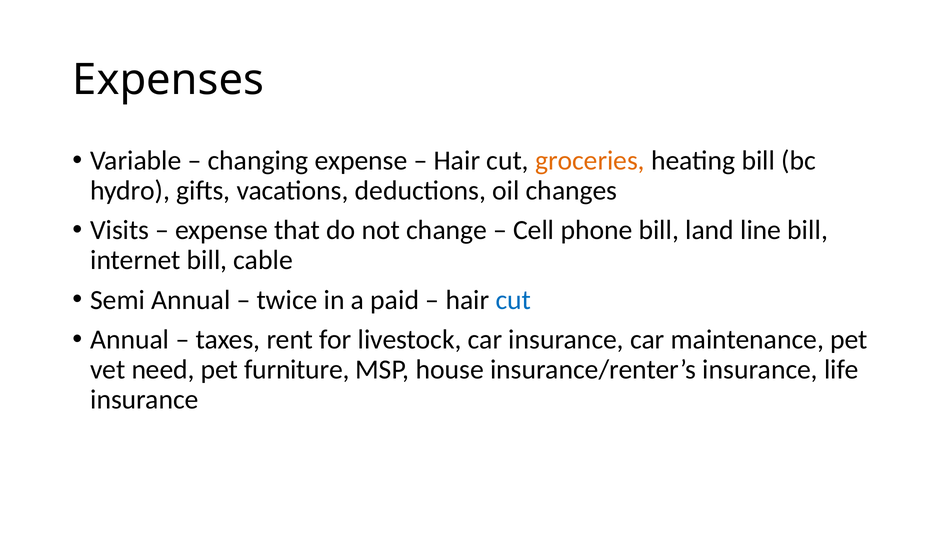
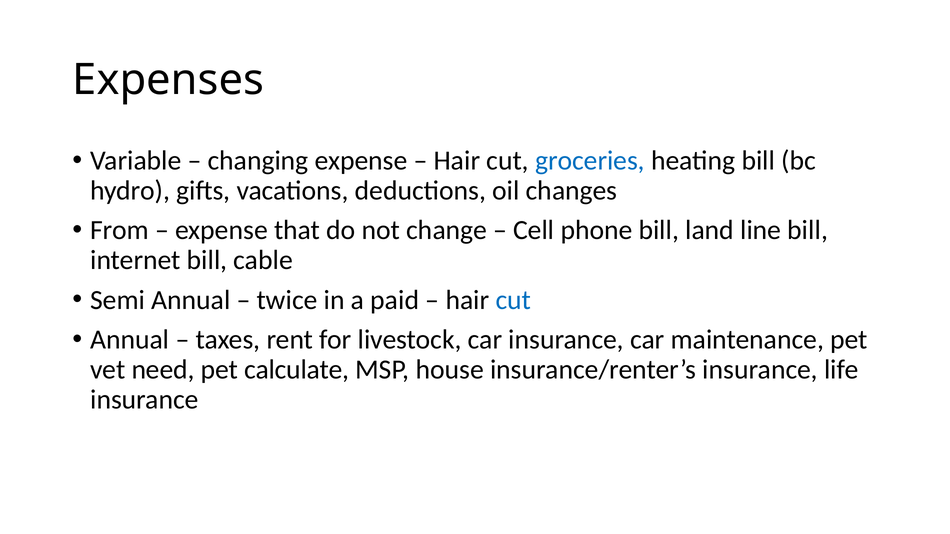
groceries colour: orange -> blue
Visits: Visits -> From
furniture: furniture -> calculate
